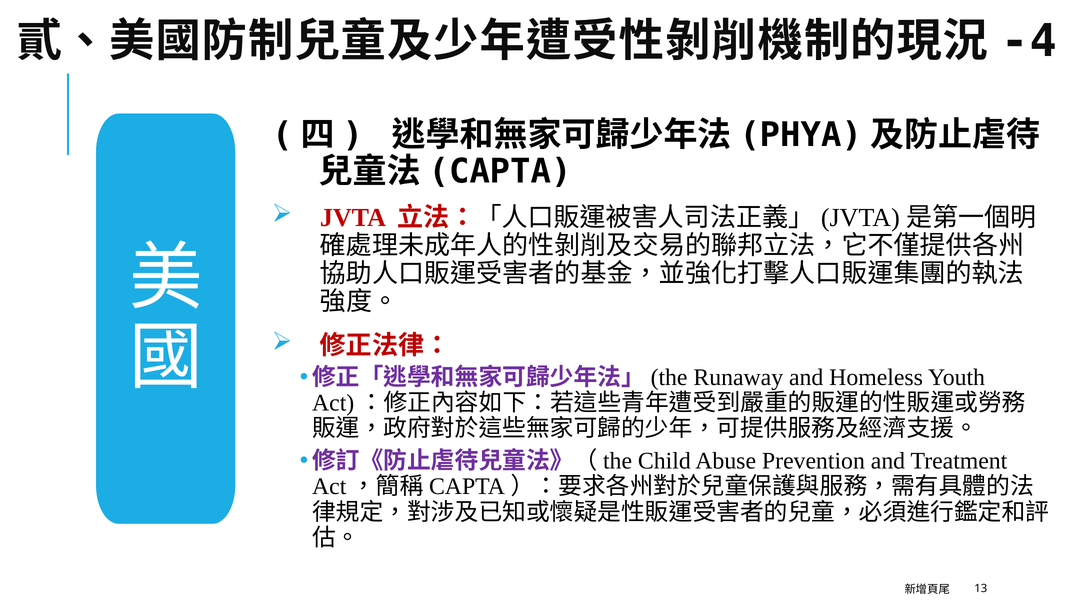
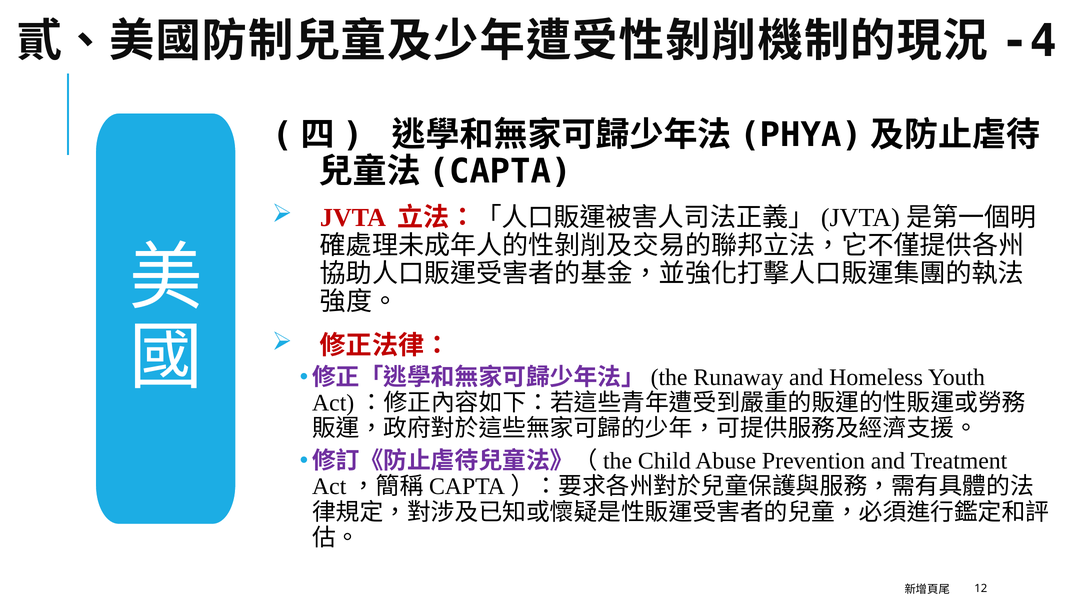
13: 13 -> 12
